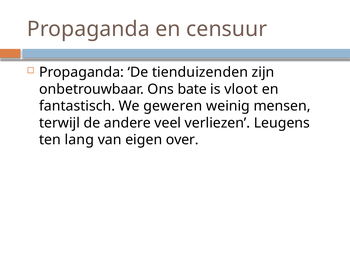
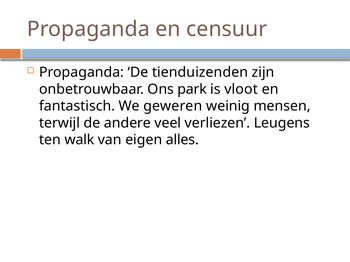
bate: bate -> park
lang: lang -> walk
over: over -> alles
